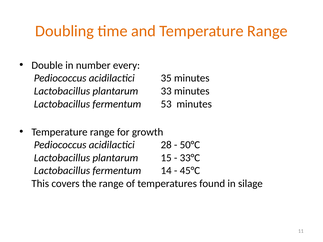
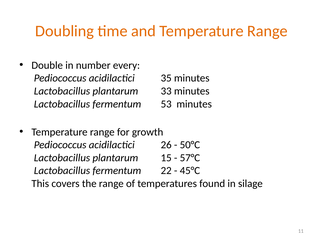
28: 28 -> 26
33°C: 33°C -> 57°C
14: 14 -> 22
